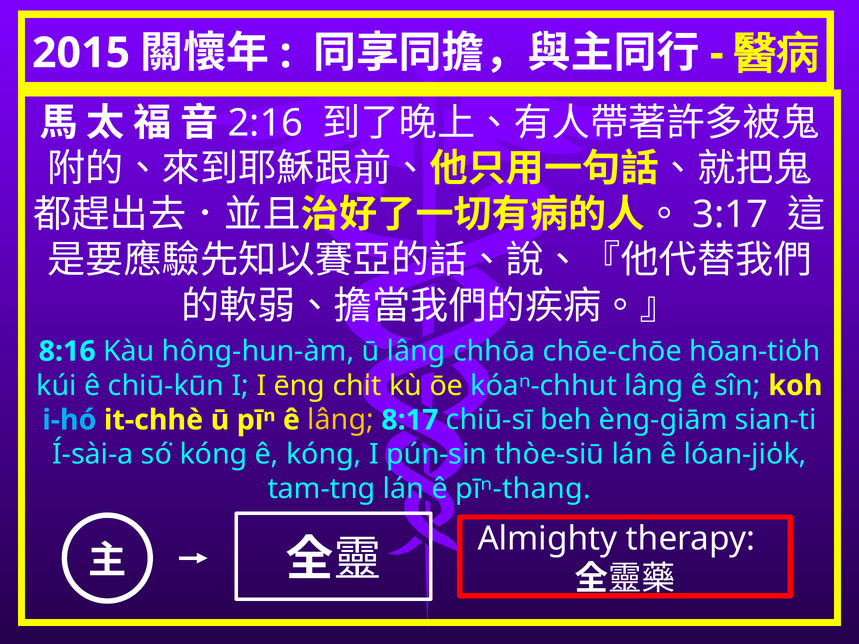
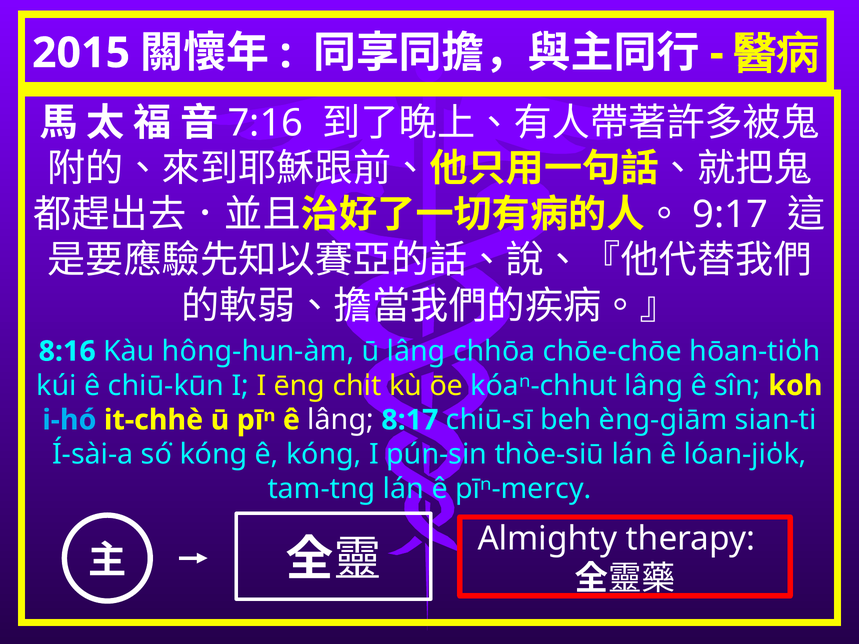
2:16: 2:16 -> 7:16
3:17: 3:17 -> 9:17
lâng at (341, 420) colour: yellow -> white
pīⁿ-thang: pīⁿ-thang -> pīⁿ-mercy
